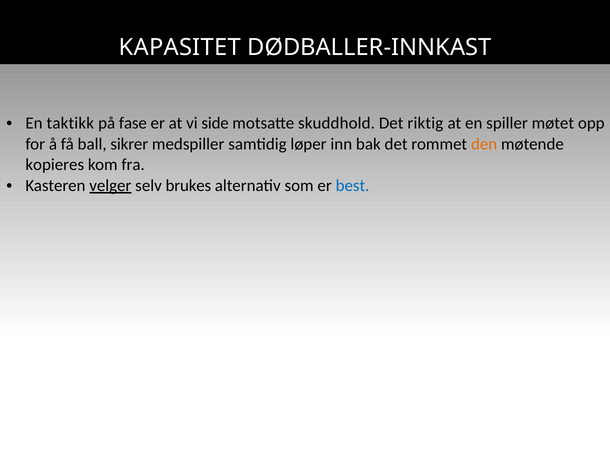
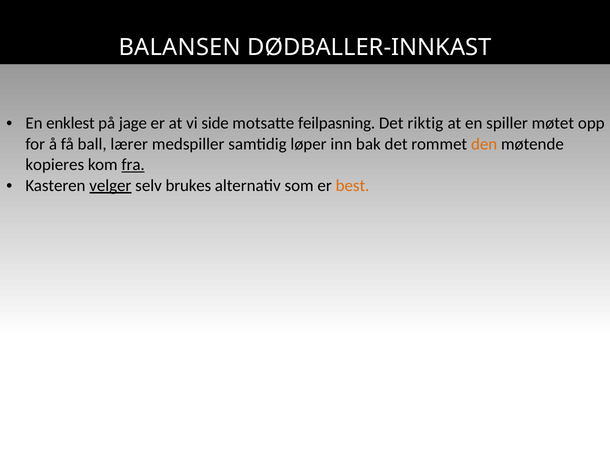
KAPASITET: KAPASITET -> BALANSEN
taktikk: taktikk -> enklest
fase: fase -> jage
skuddhold: skuddhold -> feilpasning
sikrer: sikrer -> lærer
fra underline: none -> present
best colour: blue -> orange
